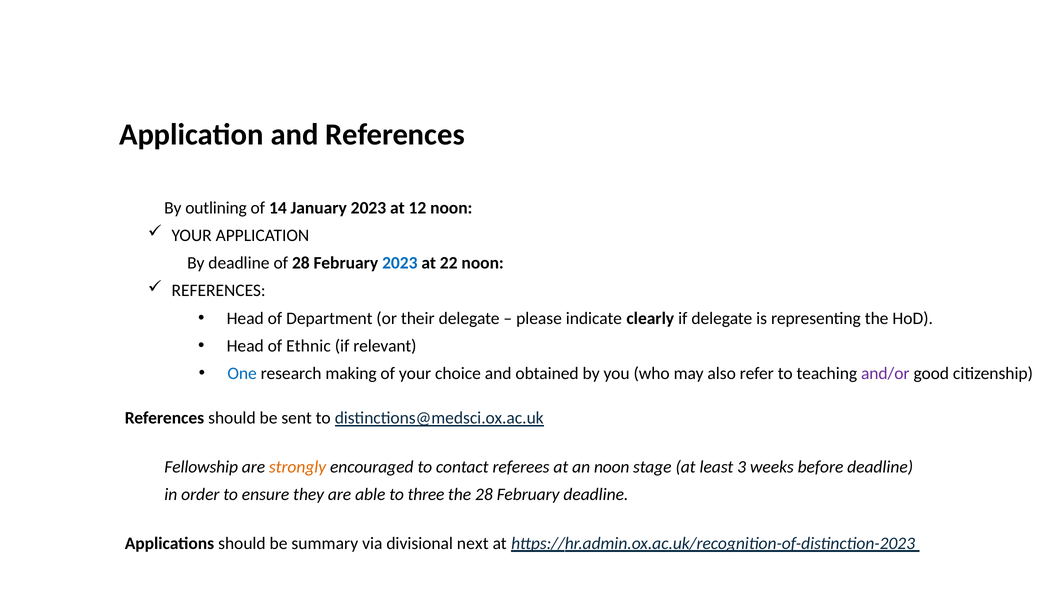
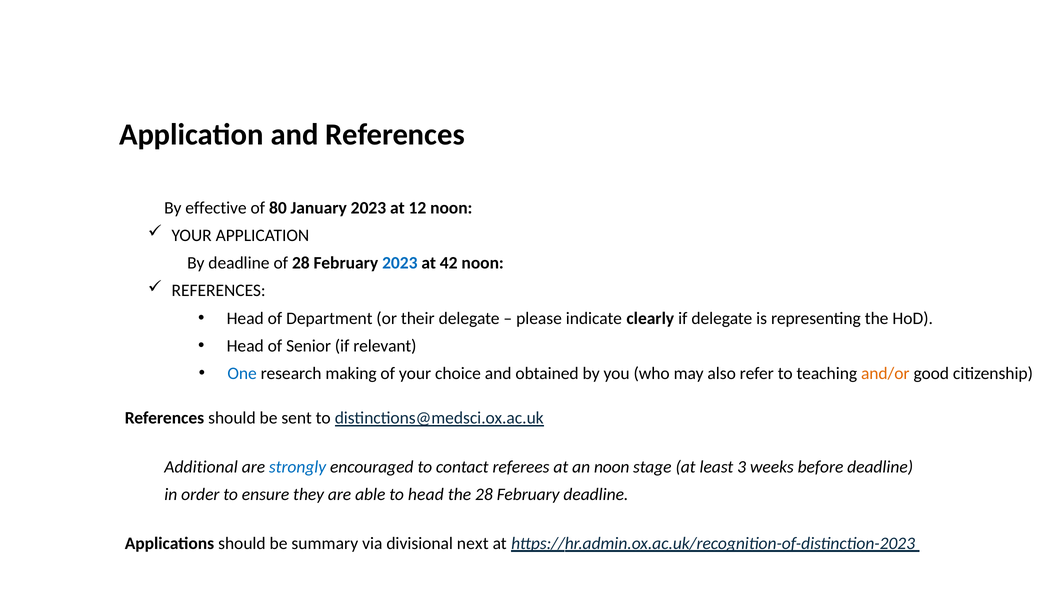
outlining: outlining -> effective
14: 14 -> 80
22: 22 -> 42
Ethnic: Ethnic -> Senior
and/or colour: purple -> orange
Fellowship: Fellowship -> Additional
strongly colour: orange -> blue
to three: three -> head
